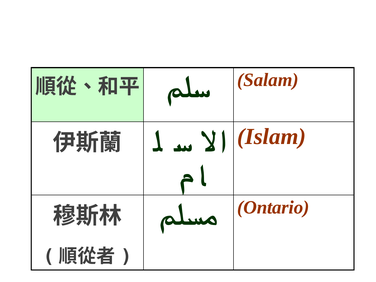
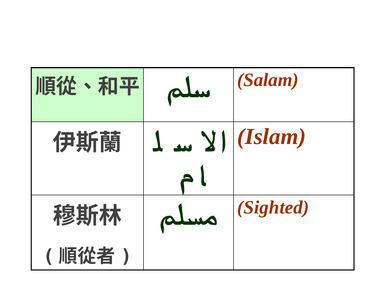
Ontario: Ontario -> Sighted
